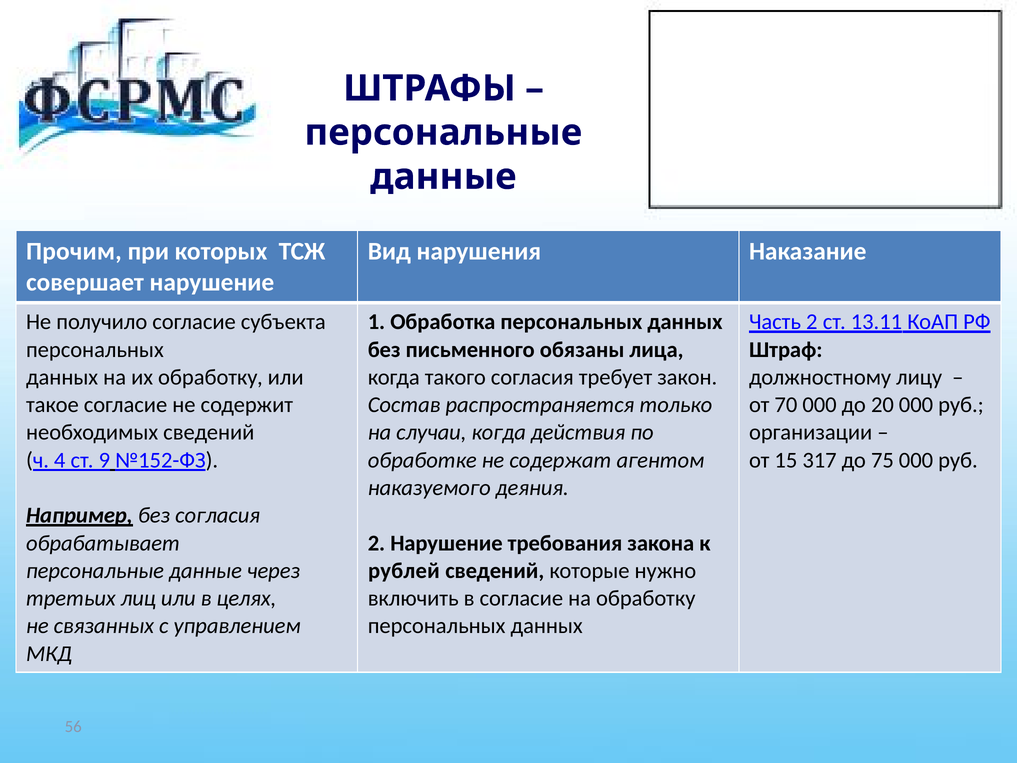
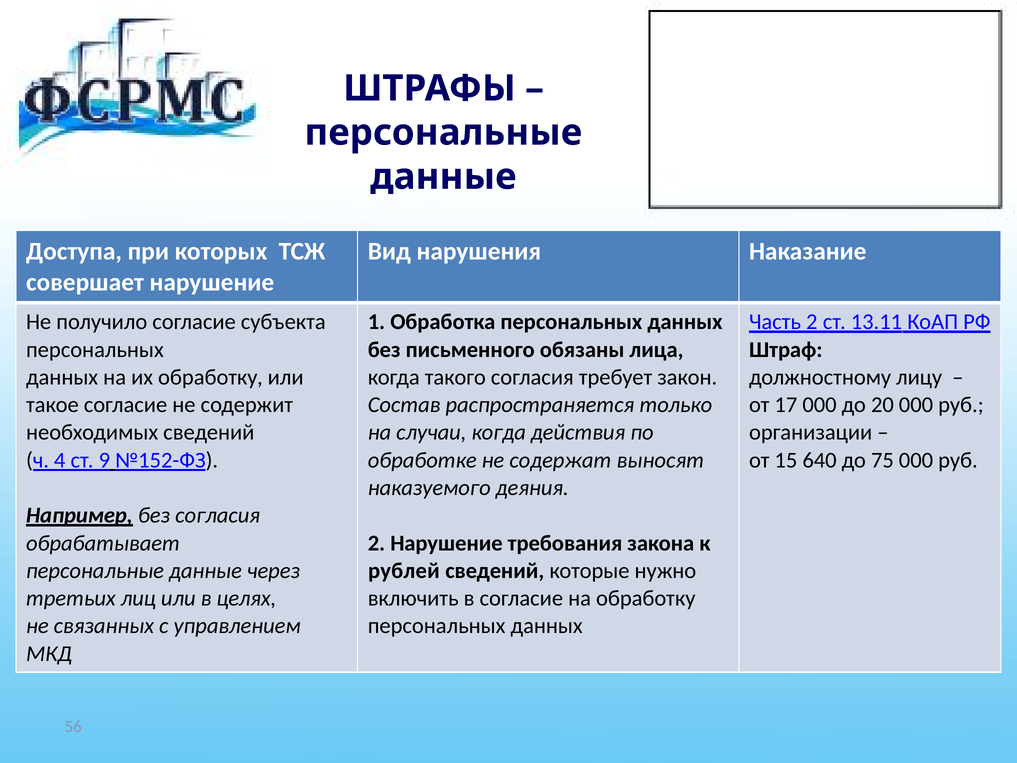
Прочим: Прочим -> Доступа
70: 70 -> 17
агентом: агентом -> выносят
317: 317 -> 640
